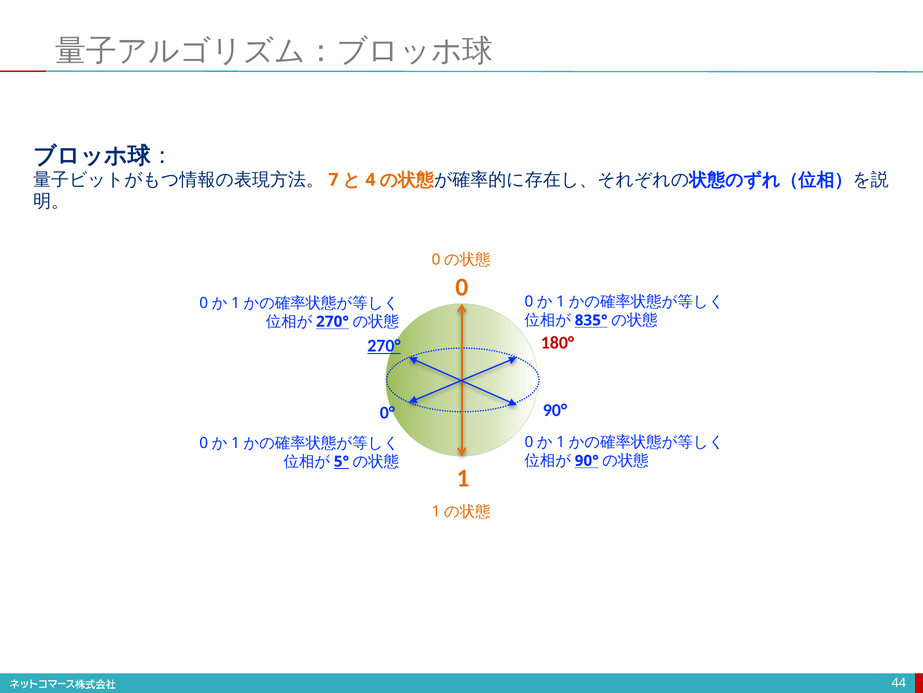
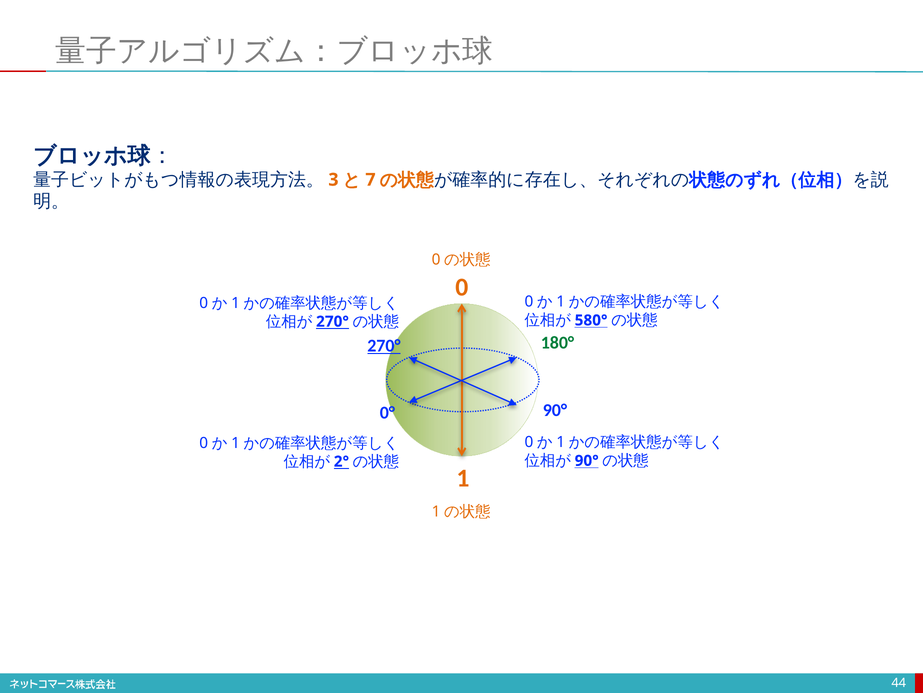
7: 7 -> 3
4: 4 -> 7
835°: 835° -> 580°
270° at (332, 321) underline: none -> present
180° colour: red -> green
5°: 5° -> 2°
